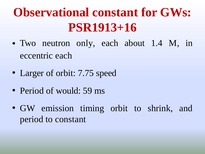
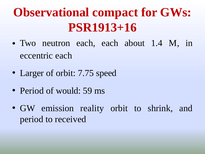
Observational constant: constant -> compact
neutron only: only -> each
timing: timing -> reality
to constant: constant -> received
